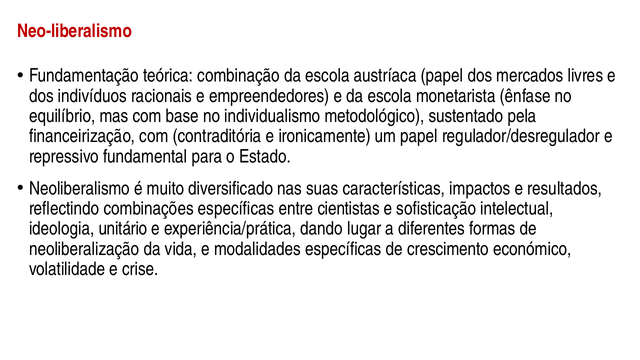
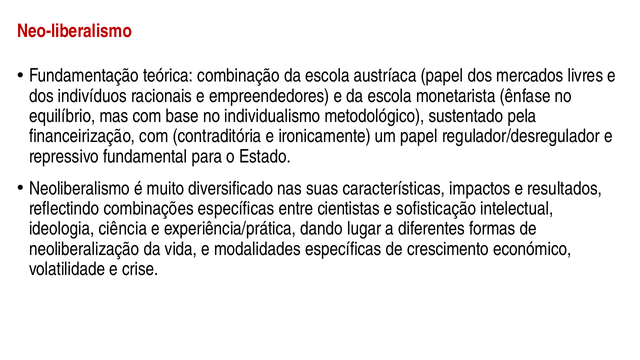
unitário: unitário -> ciência
